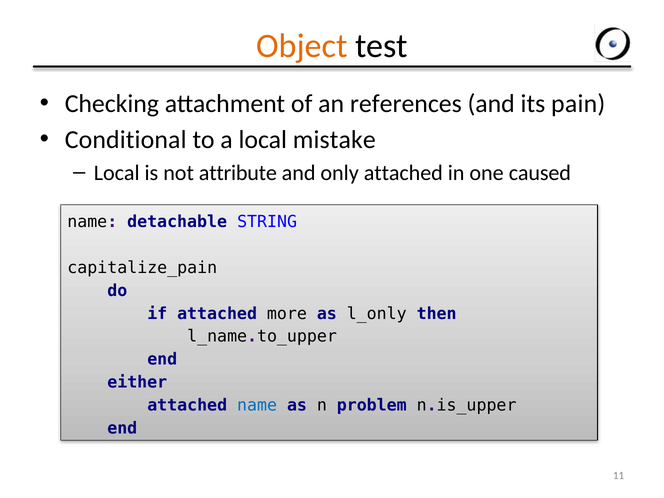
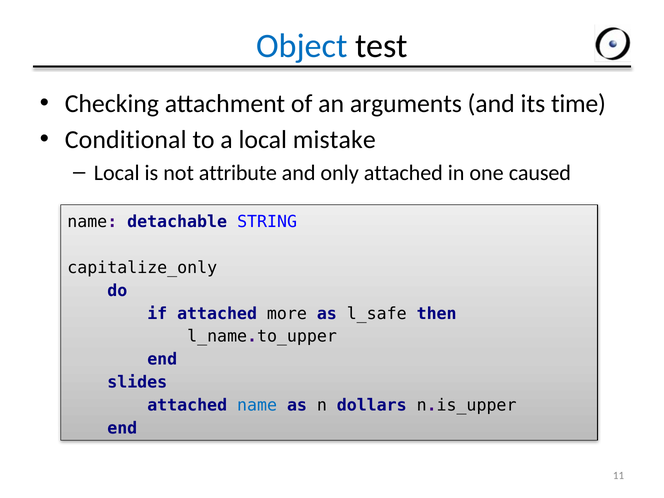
Object colour: orange -> blue
references: references -> arguments
pain: pain -> time
capitalize_pain: capitalize_pain -> capitalize_only
l_only: l_only -> l_safe
either: either -> slides
problem: problem -> dollars
